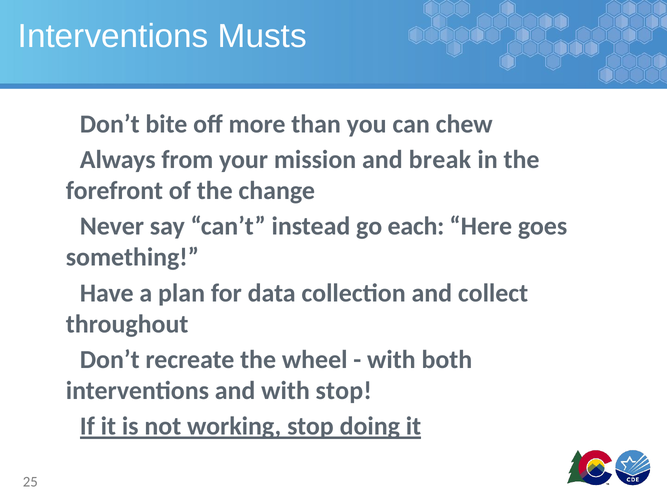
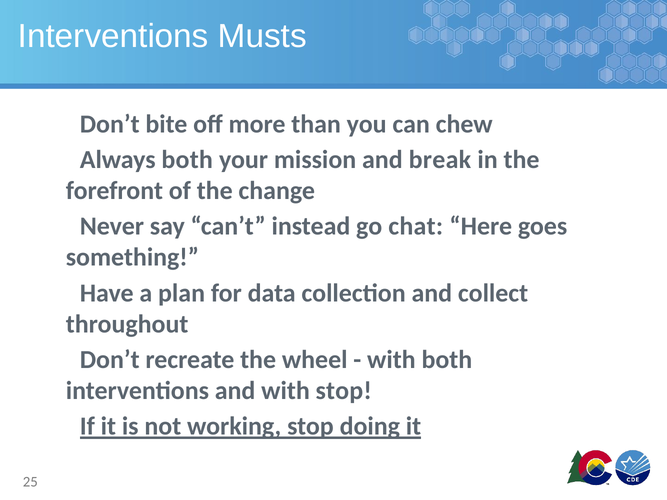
from at (187, 160): from -> both
each: each -> chat
